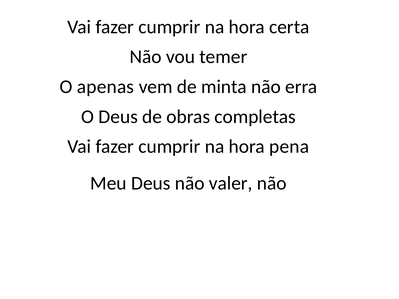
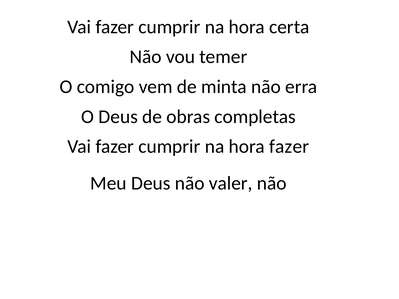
apenas: apenas -> comigo
hora pena: pena -> fazer
